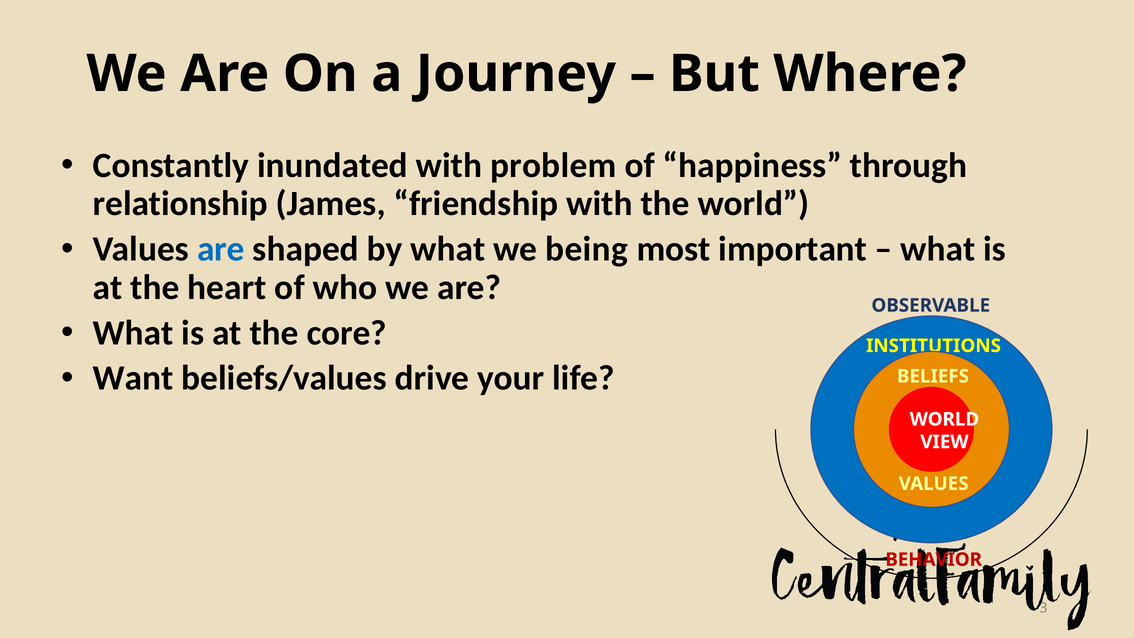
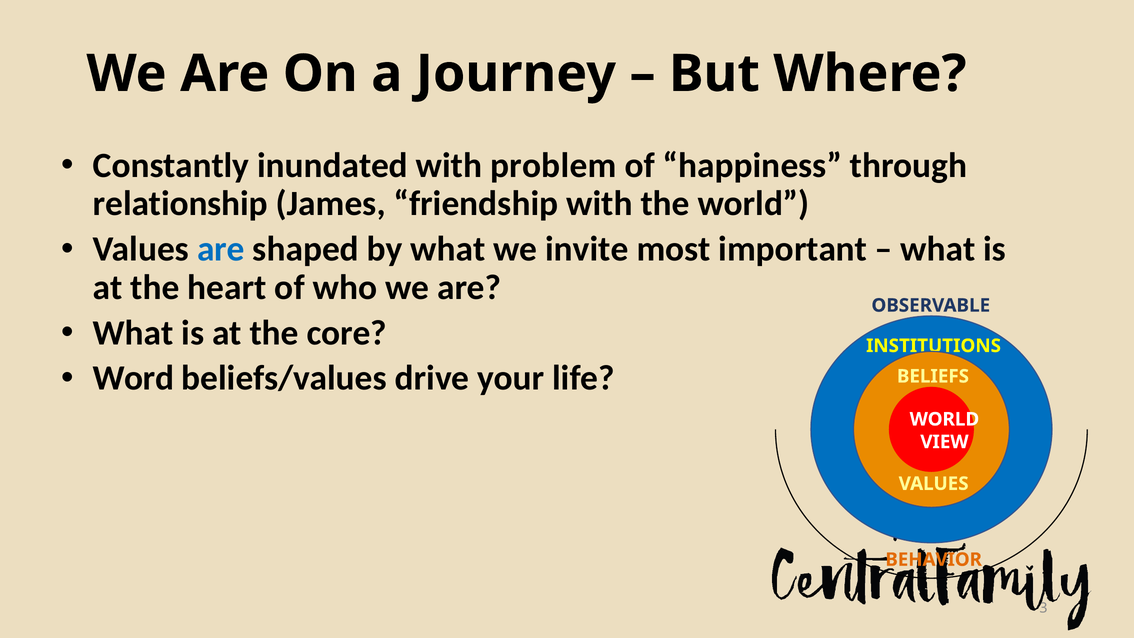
being: being -> invite
Want: Want -> Word
BEHAVIOR colour: red -> orange
